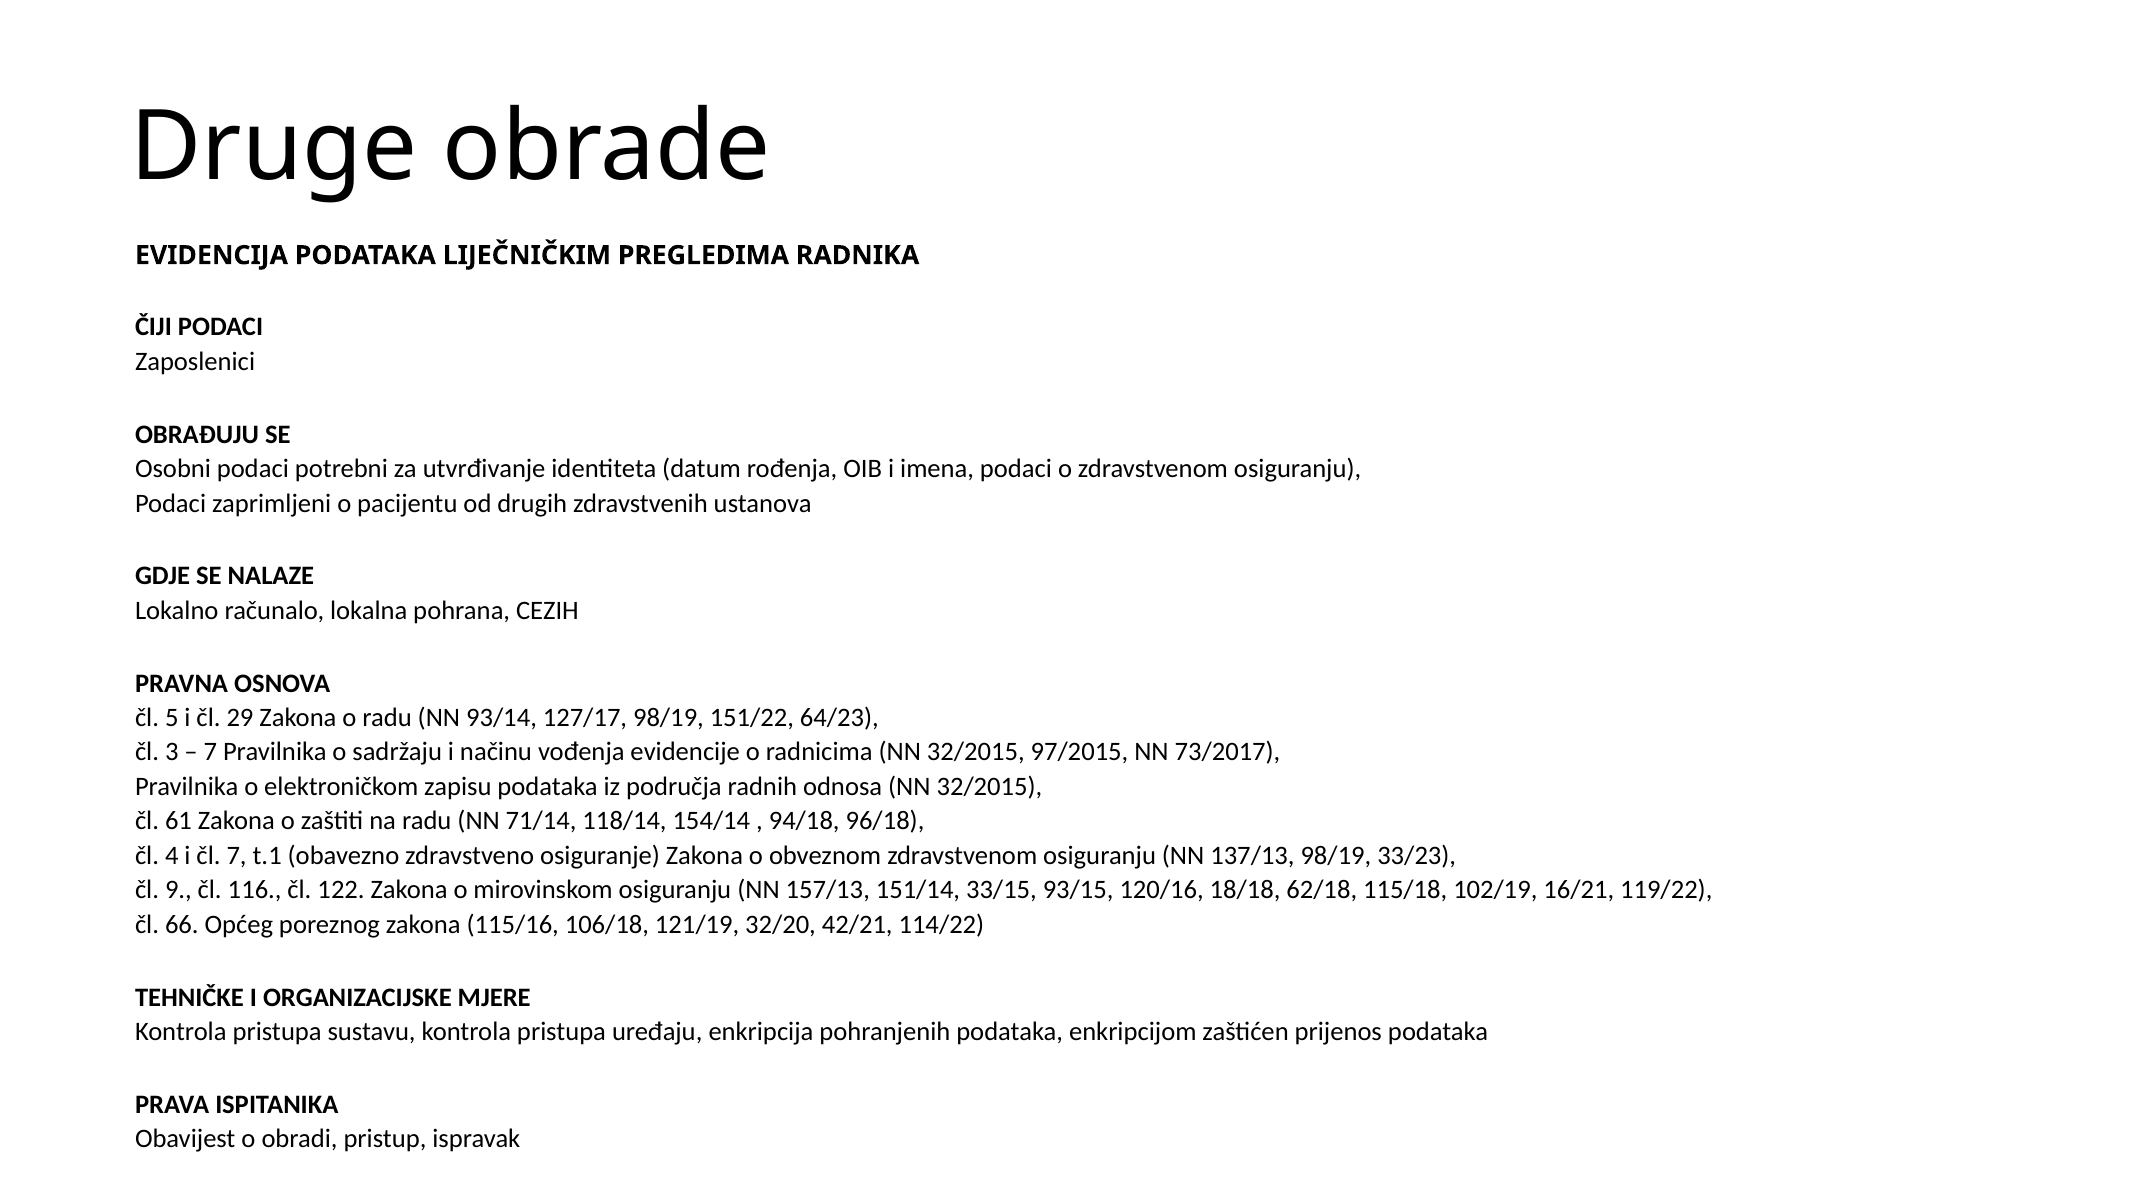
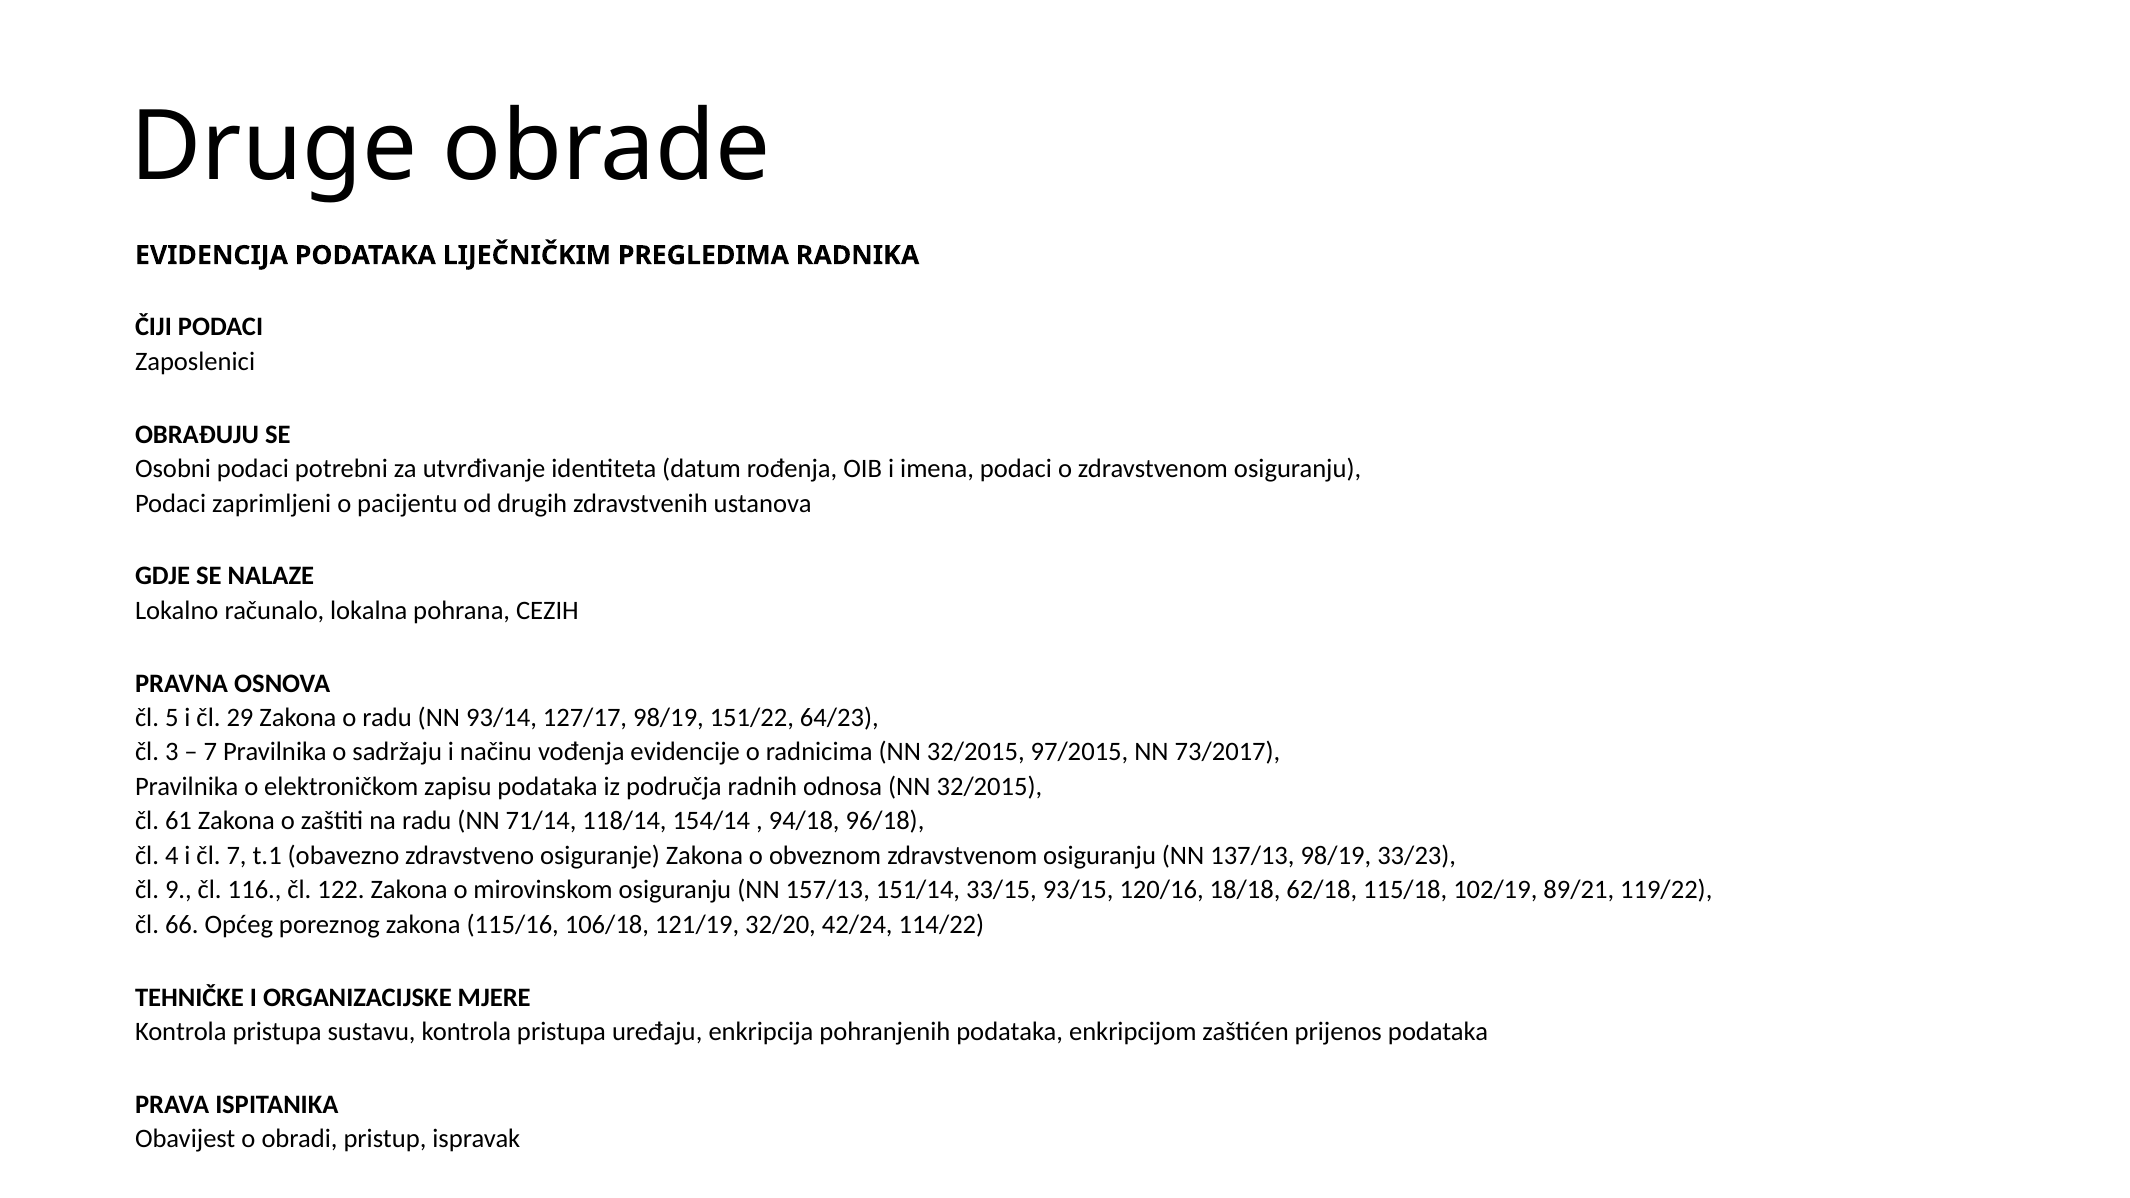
16/21: 16/21 -> 89/21
42/21: 42/21 -> 42/24
